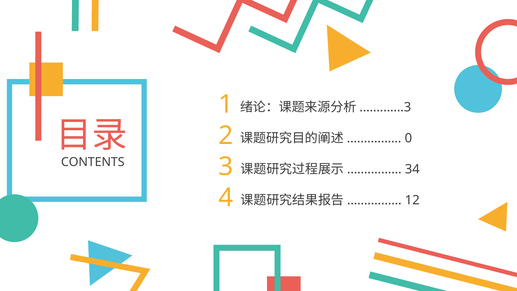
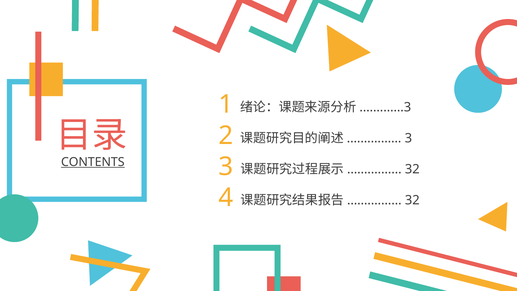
0 at (408, 138): 0 -> 3
CONTENTS underline: none -> present
34 at (412, 169): 34 -> 32
12 at (412, 200): 12 -> 32
